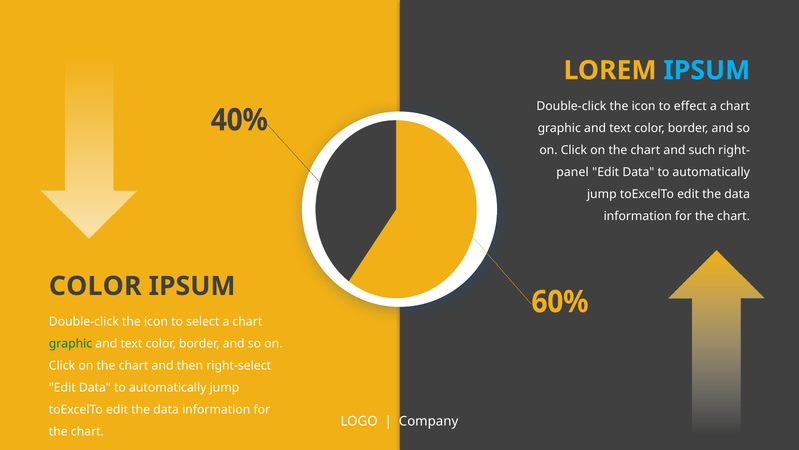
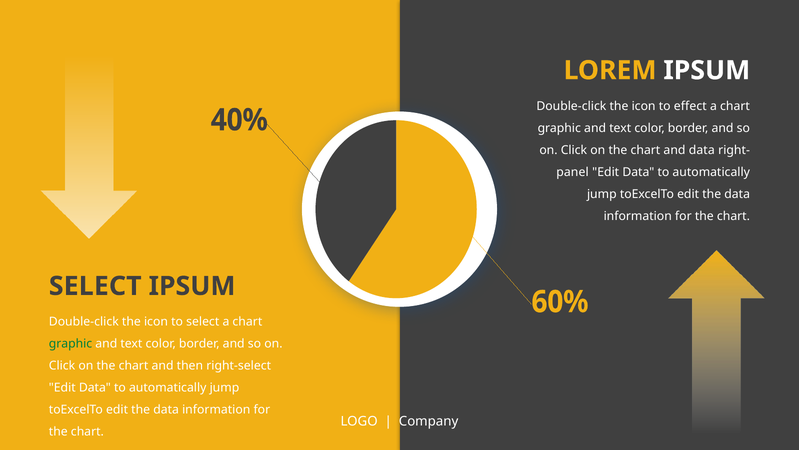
IPSUM at (707, 70) colour: light blue -> white
and such: such -> data
COLOR at (95, 286): COLOR -> SELECT
